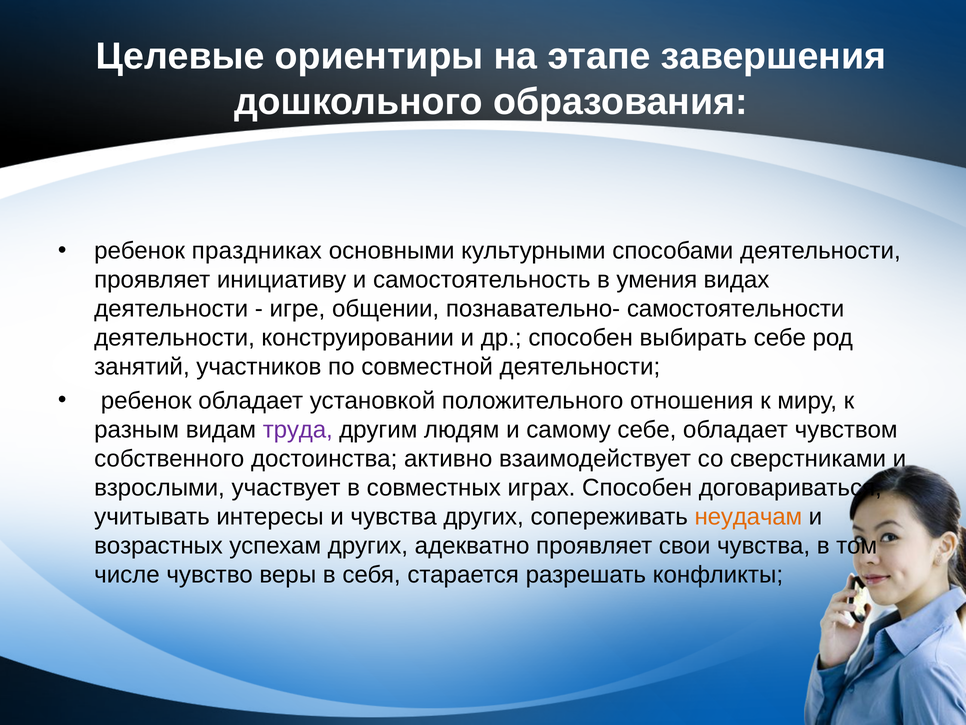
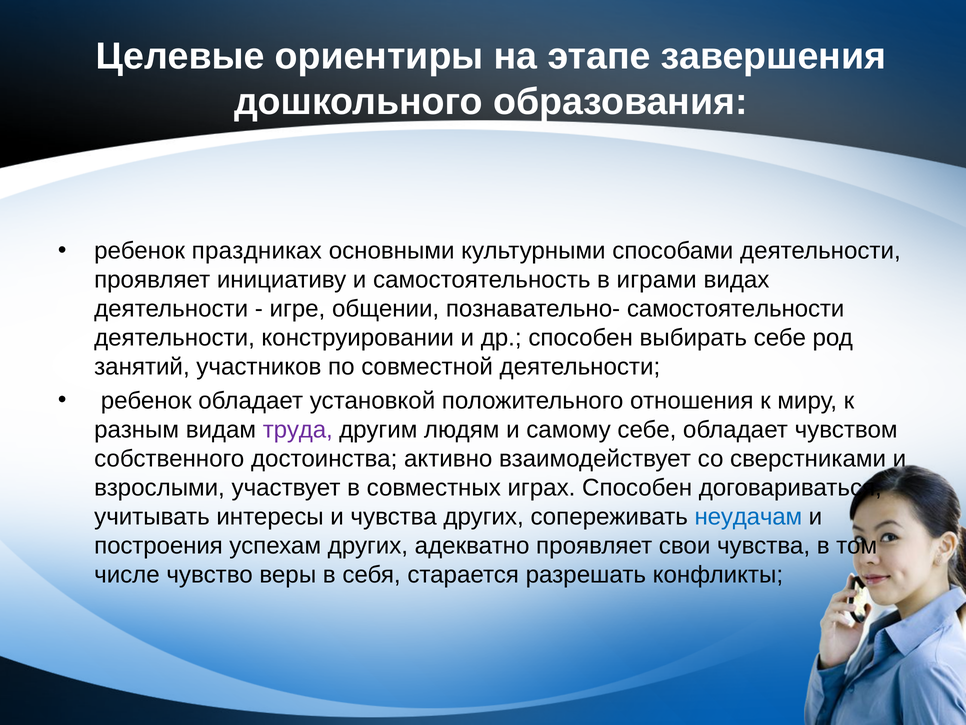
умения: умения -> играми
неудачам colour: orange -> blue
возрастных: возрастных -> построения
